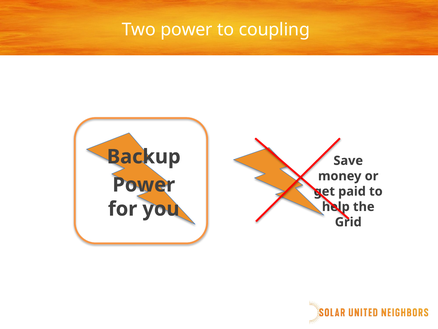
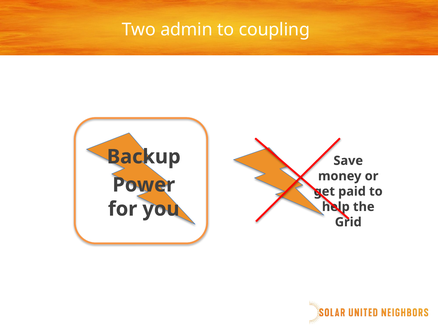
Two power: power -> admin
